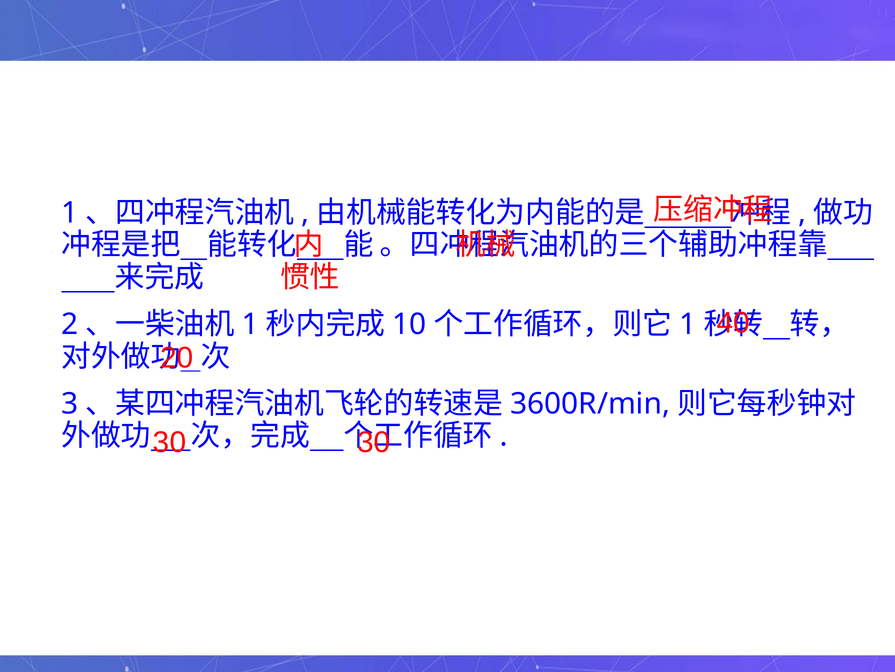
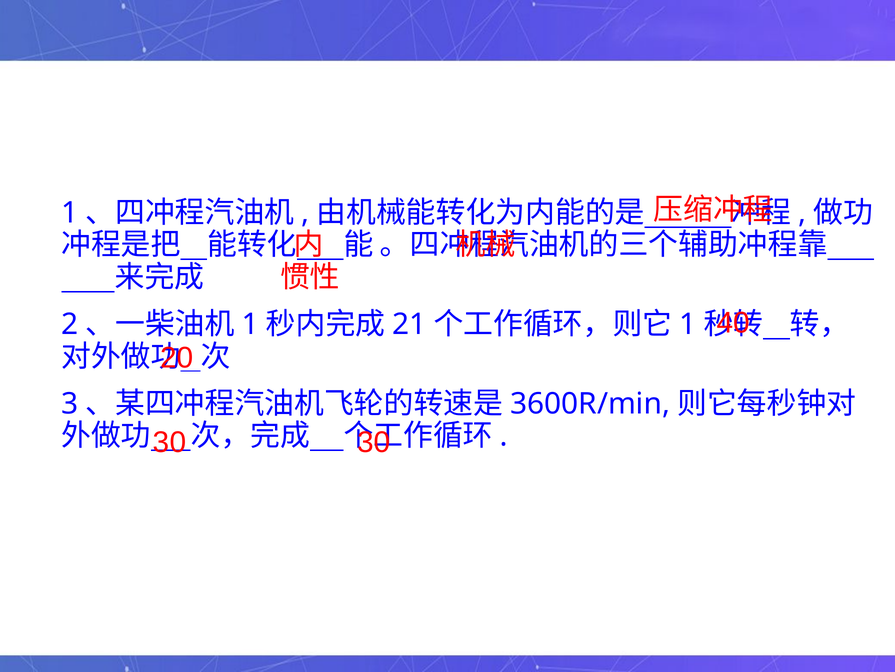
10: 10 -> 21
